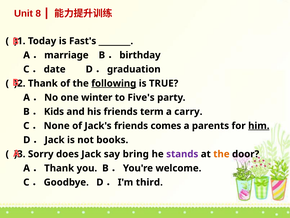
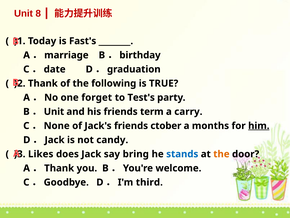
following underline: present -> none
winter: winter -> forget
Five's: Five's -> Test's
Kids at (54, 111): Kids -> Unit
comes: comes -> ctober
parents: parents -> months
books: books -> candy
Sorry: Sorry -> Likes
stands colour: purple -> blue
